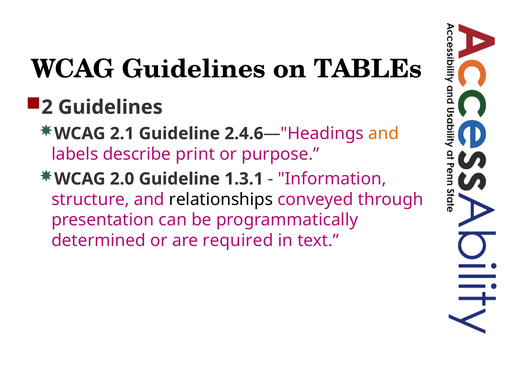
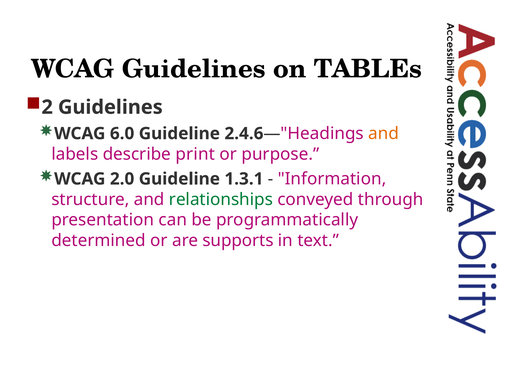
2.1: 2.1 -> 6.0
relationships colour: black -> green
required: required -> supports
